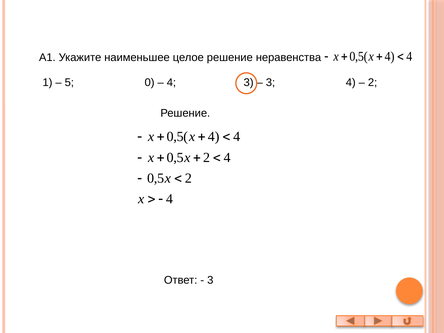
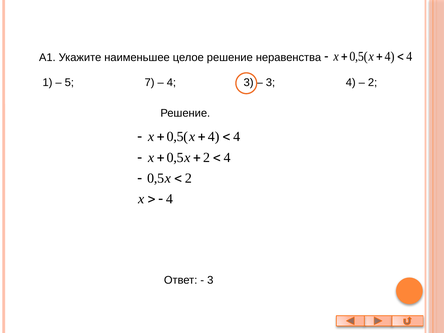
5 0: 0 -> 7
